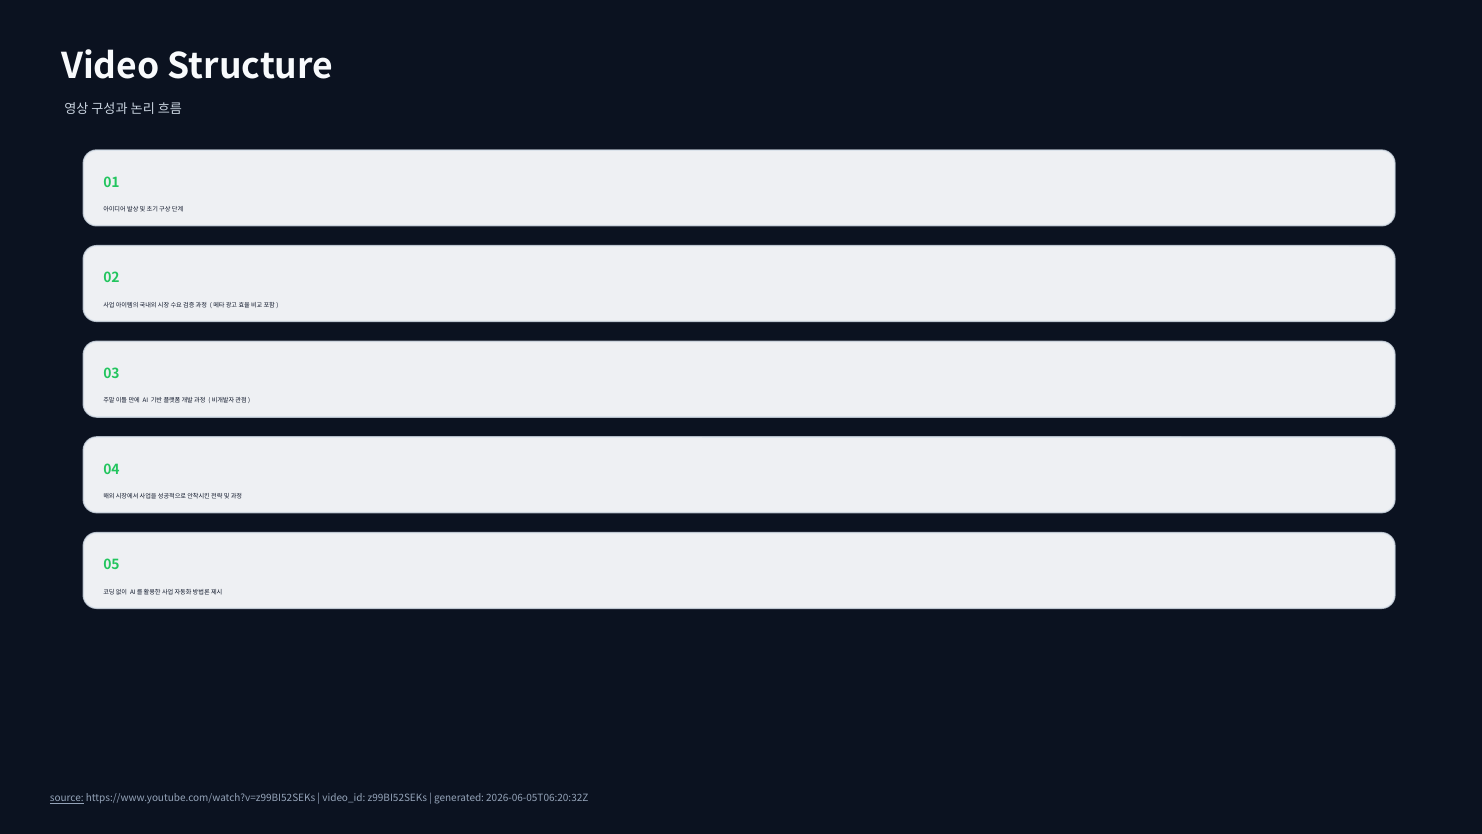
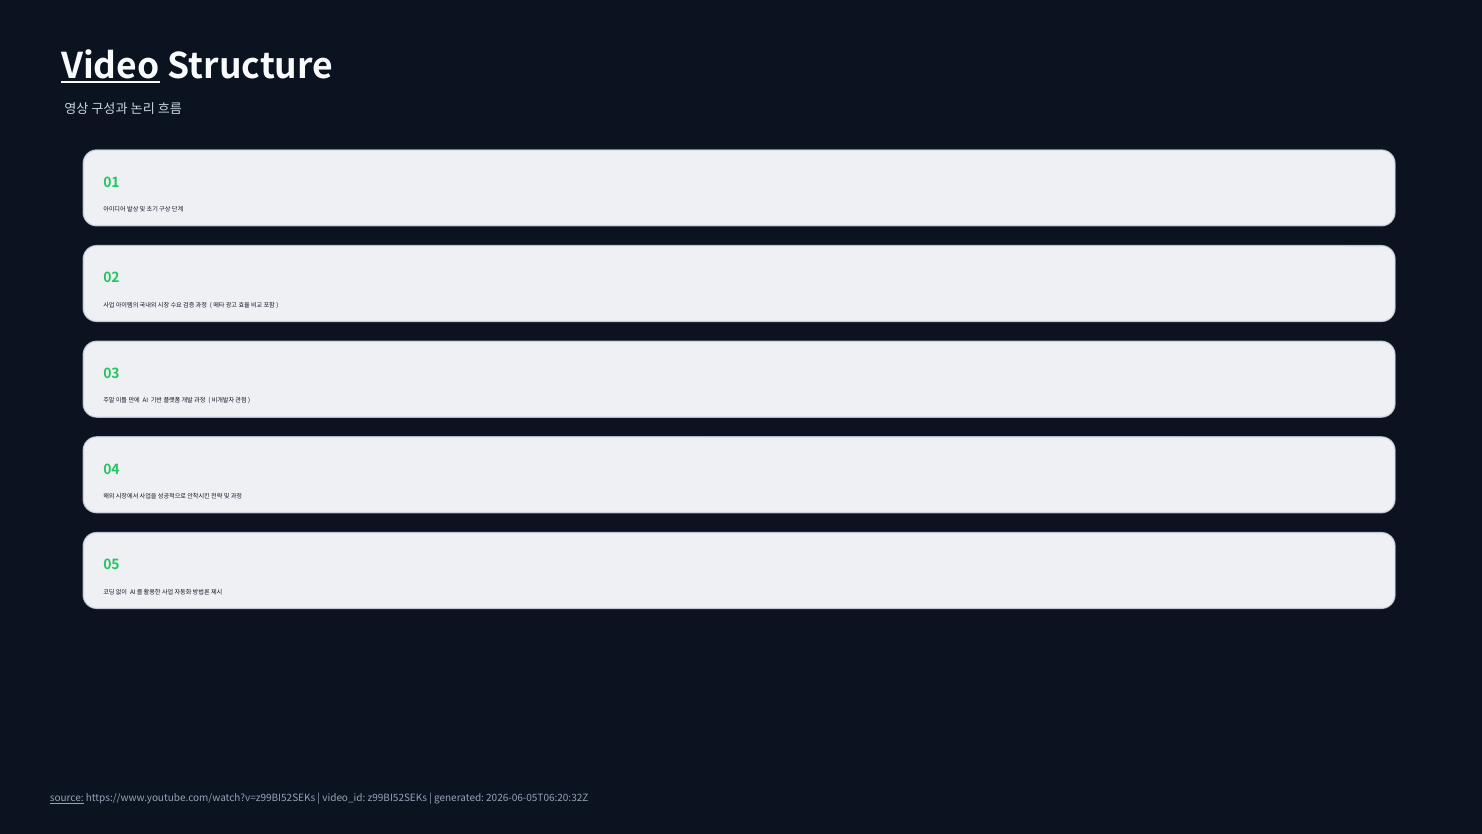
Video underline: none -> present
